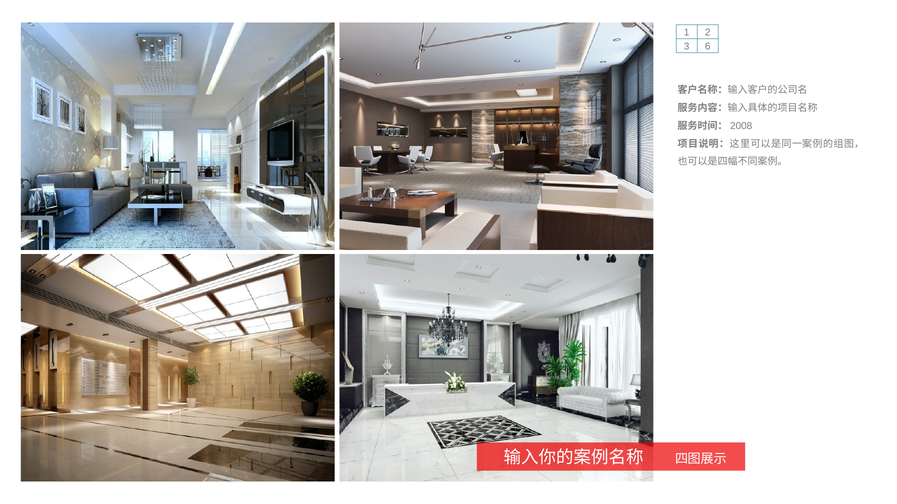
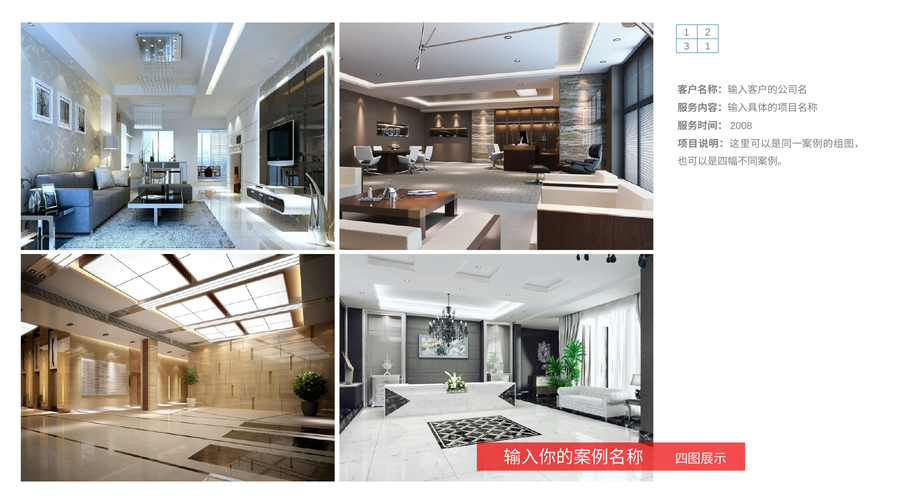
3 6: 6 -> 1
